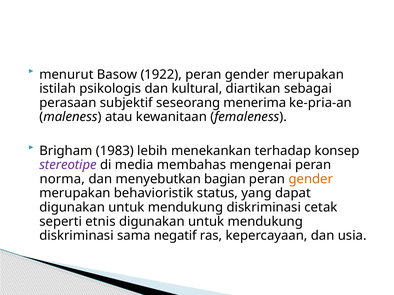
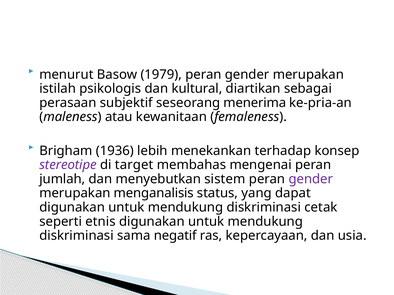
1922: 1922 -> 1979
1983: 1983 -> 1936
media: media -> target
norma: norma -> jumlah
bagian: bagian -> sistem
gender at (311, 179) colour: orange -> purple
behavioristik: behavioristik -> menganalisis
